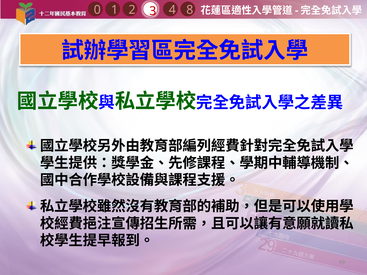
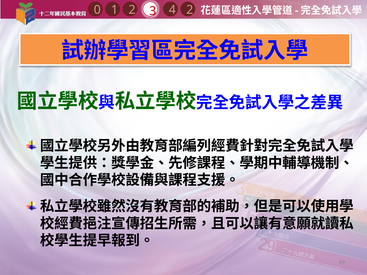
4 8: 8 -> 2
